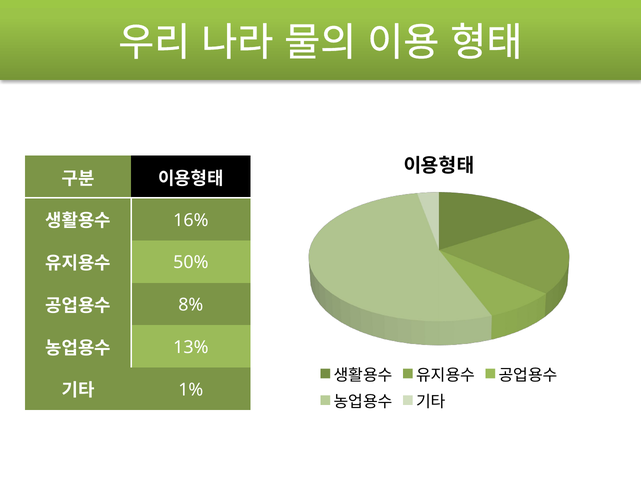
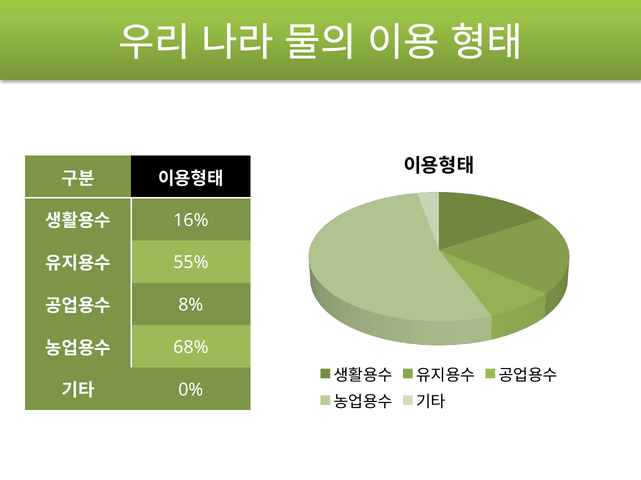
50%: 50% -> 55%
13%: 13% -> 68%
1%: 1% -> 0%
